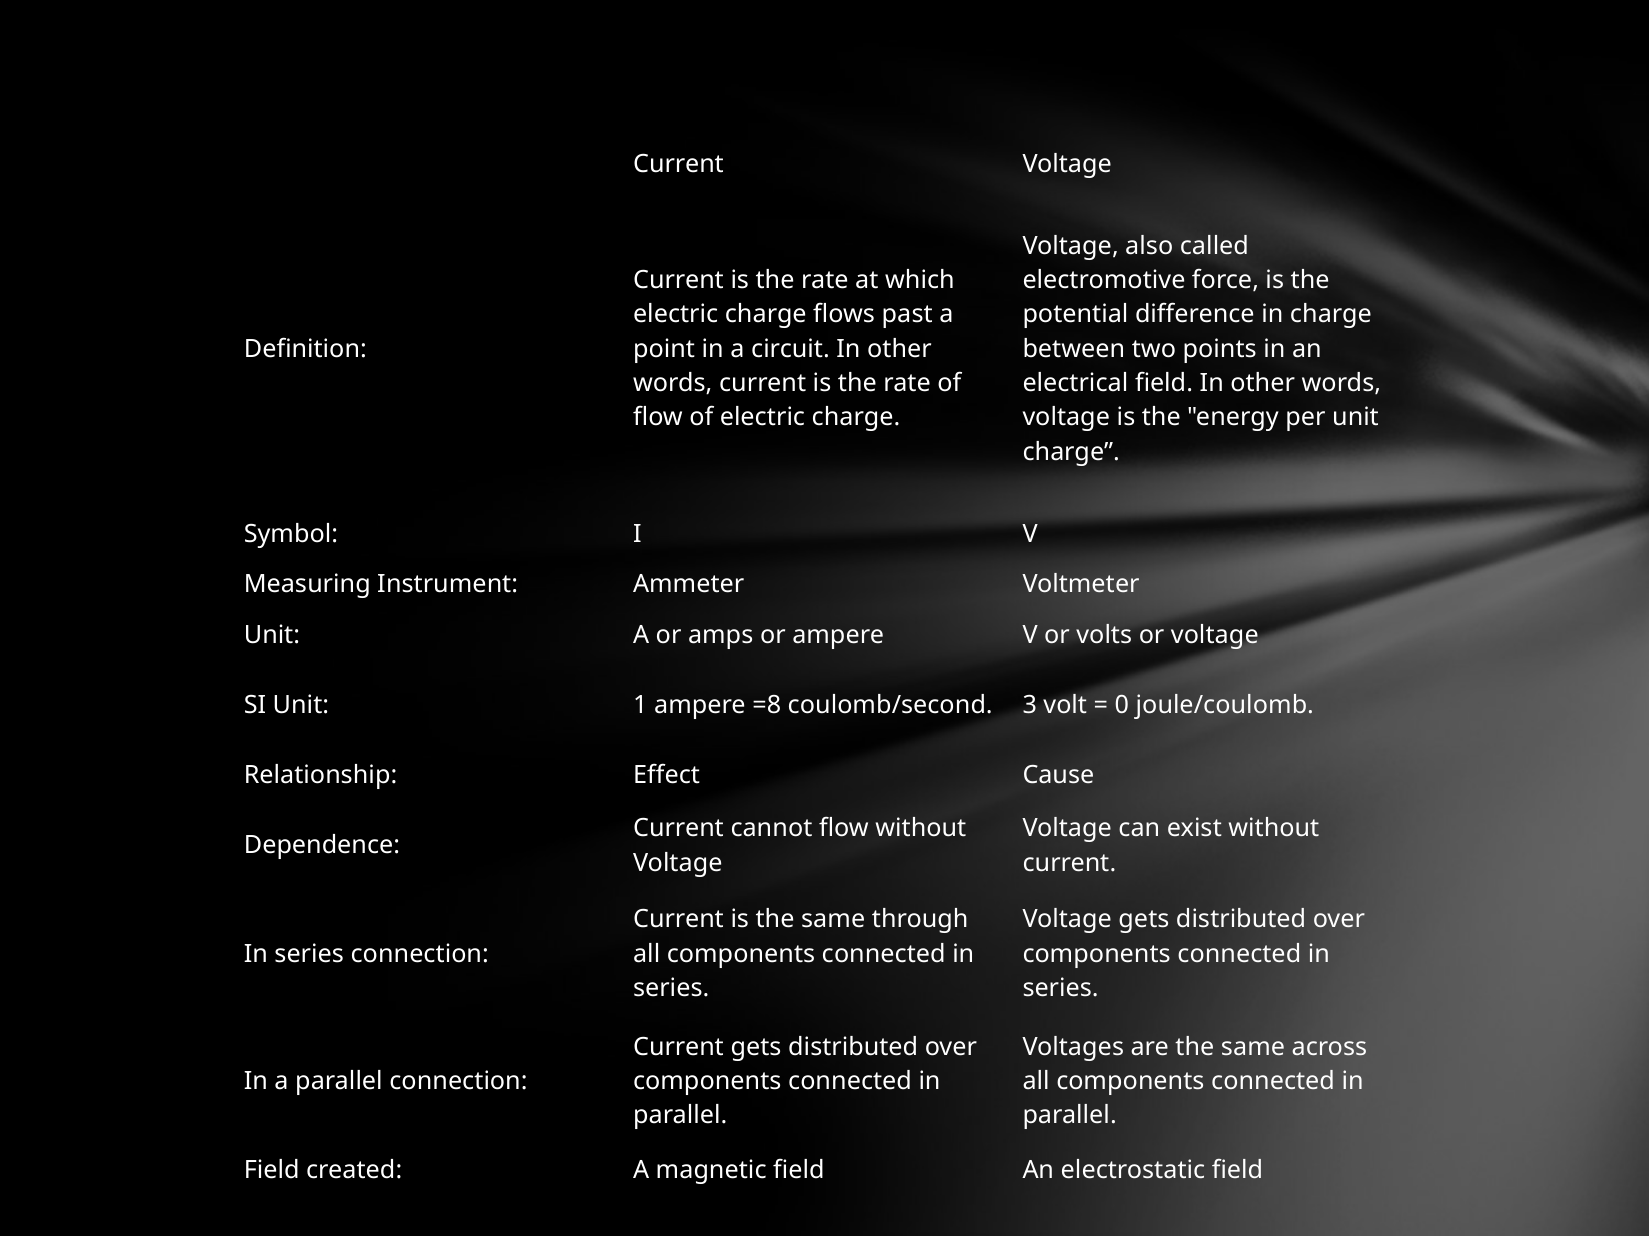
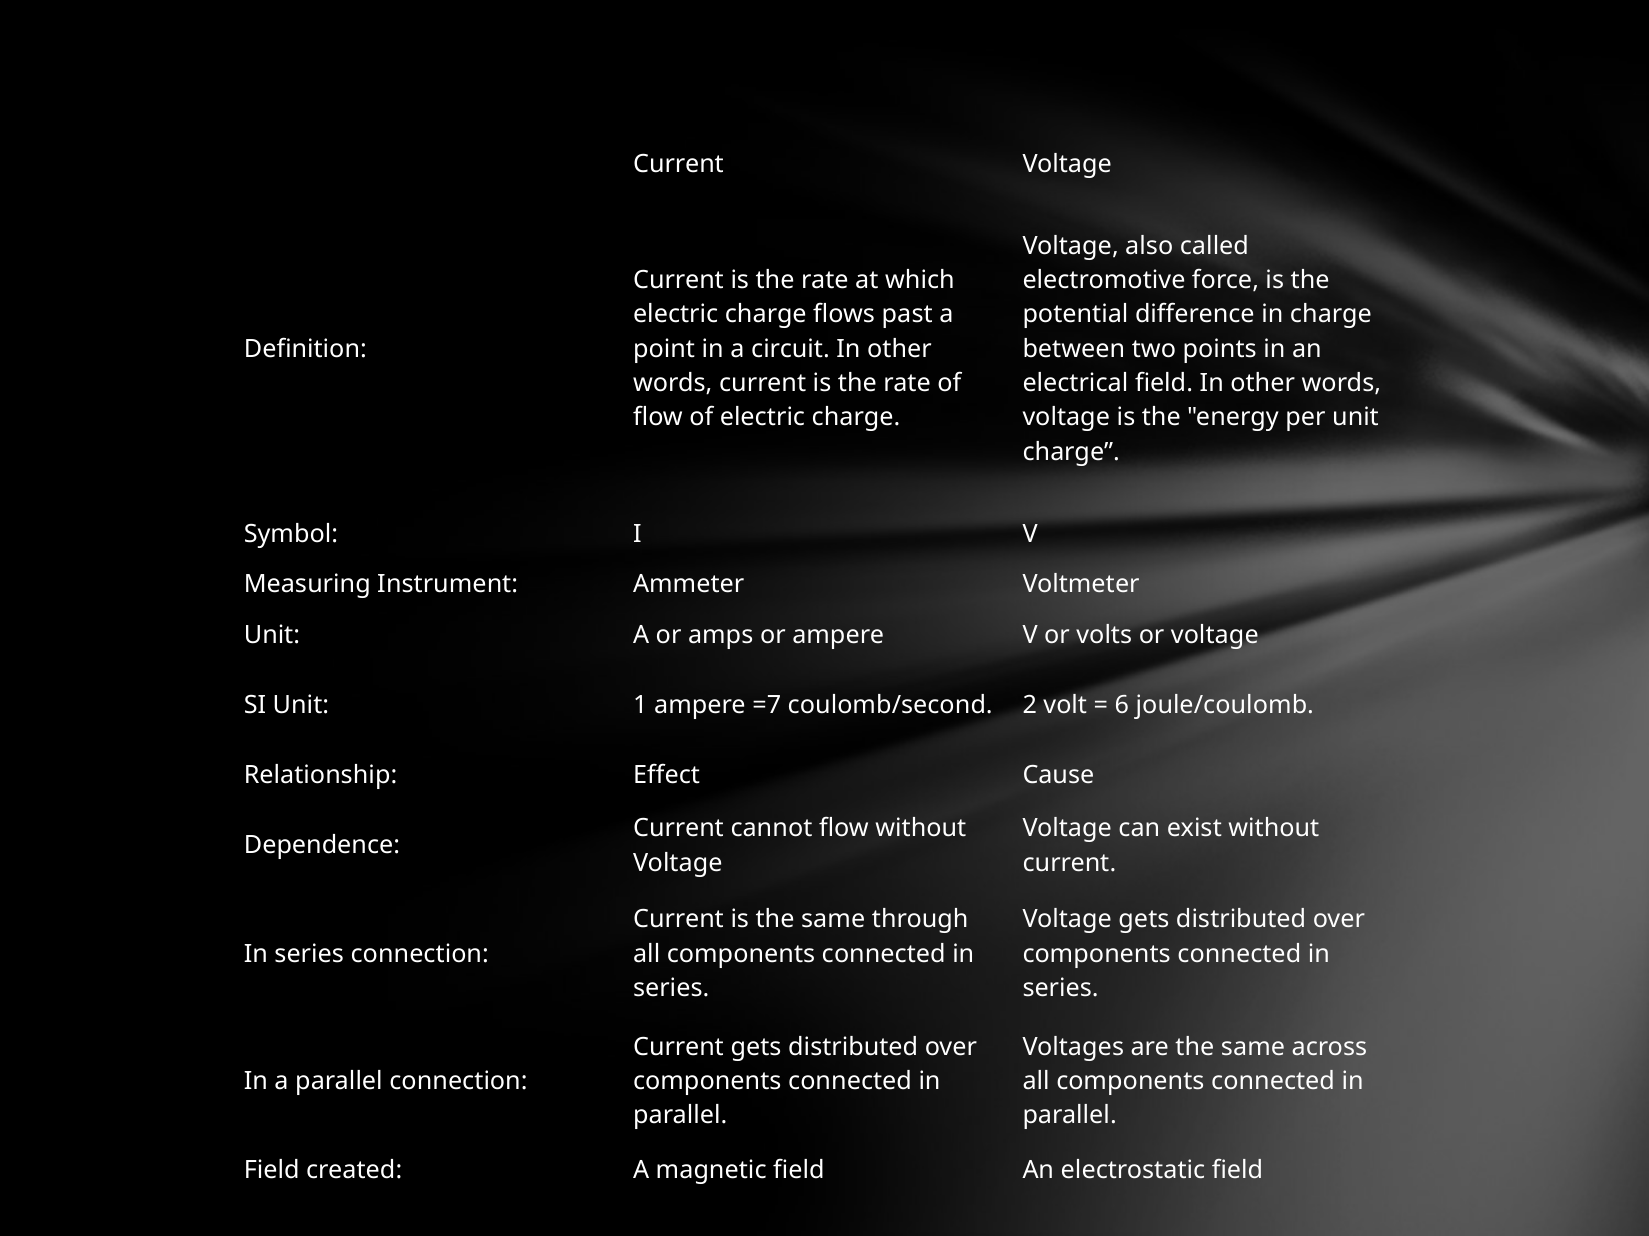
=8: =8 -> =7
3: 3 -> 2
0: 0 -> 6
